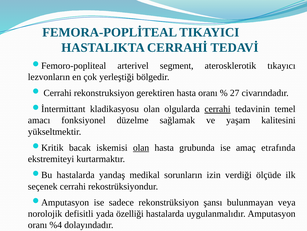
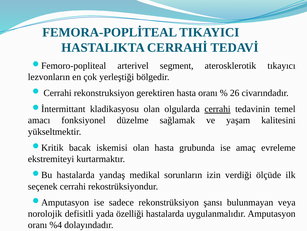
27: 27 -> 26
olan at (141, 147) underline: present -> none
etrafında: etrafında -> evreleme
